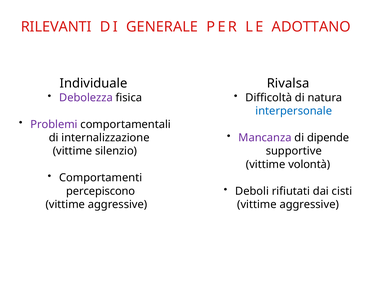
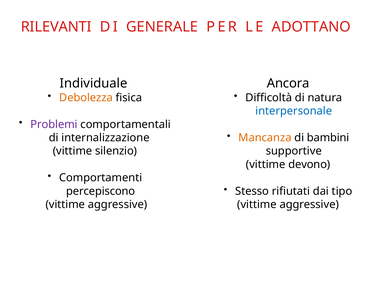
Rivalsa: Rivalsa -> Ancora
Debolezza colour: purple -> orange
Mancanza colour: purple -> orange
dipende: dipende -> bambini
volontà: volontà -> devono
Deboli: Deboli -> Stesso
cisti: cisti -> tipo
